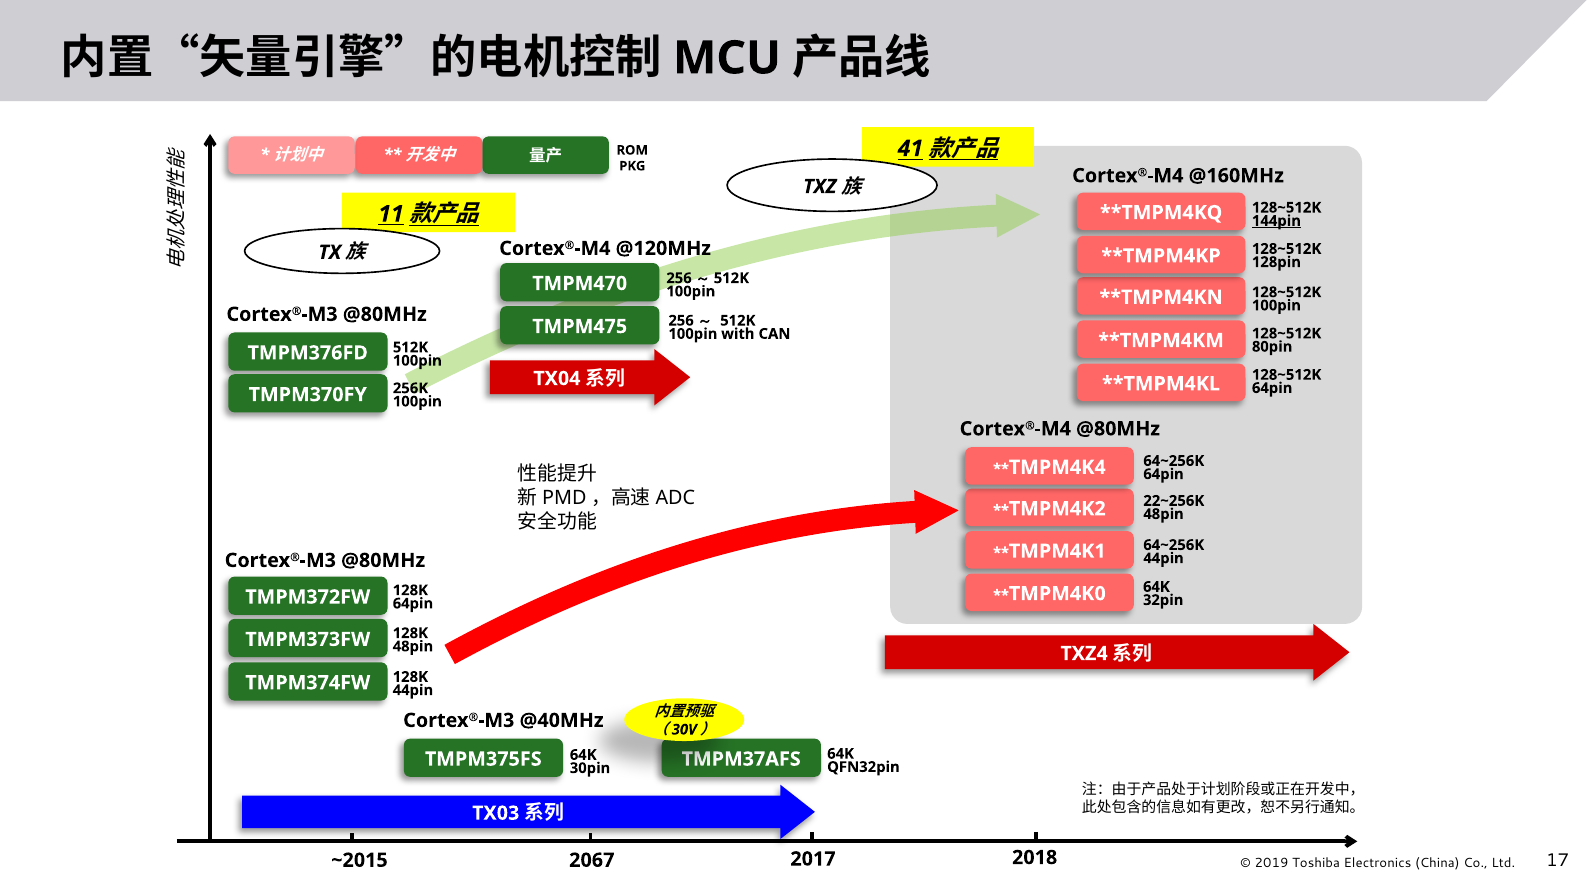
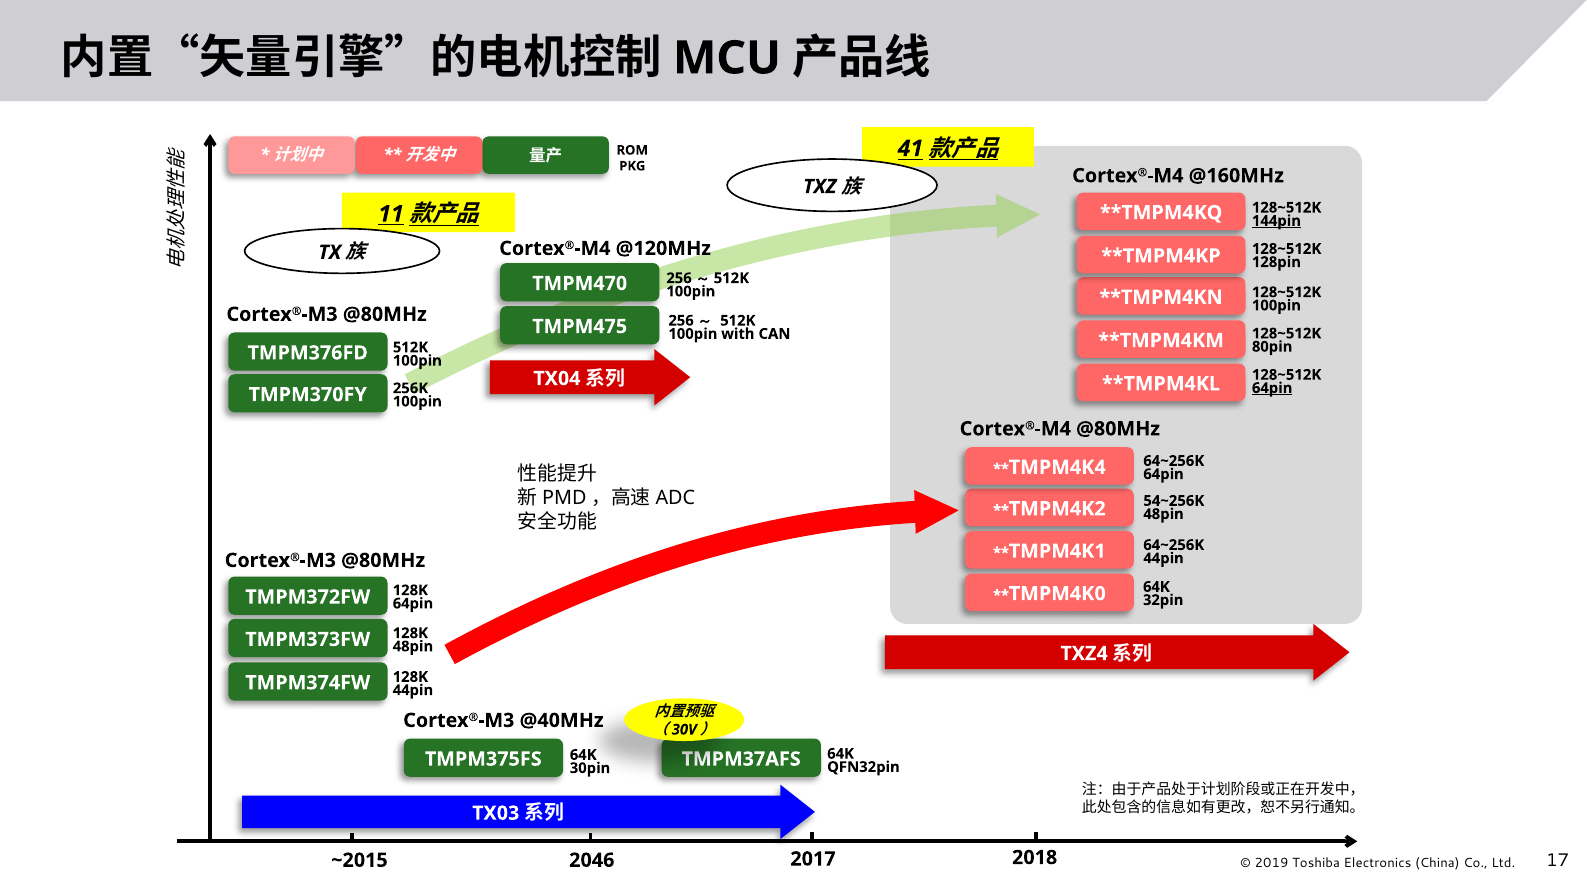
64pin at (1272, 388) underline: none -> present
22~256K: 22~256K -> 54~256K
2067: 2067 -> 2046
